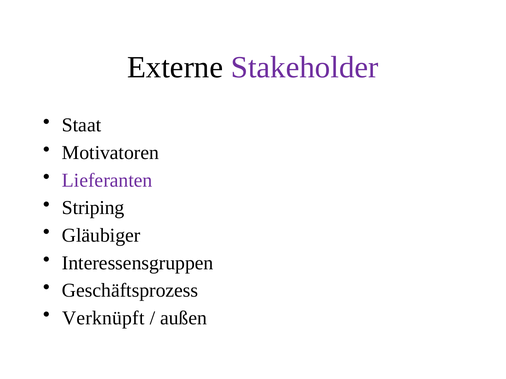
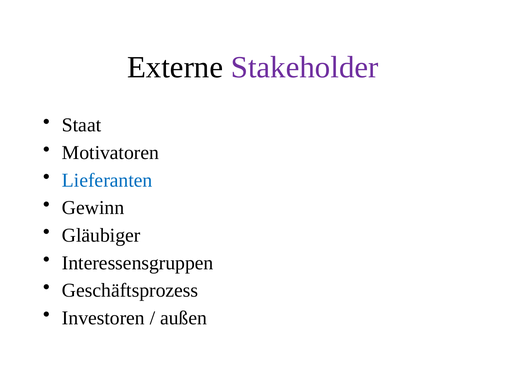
Lieferanten colour: purple -> blue
Striping: Striping -> Gewinn
Verknüpft: Verknüpft -> Investoren
